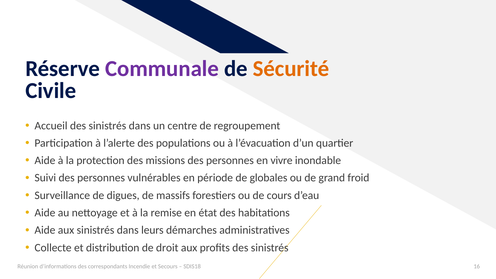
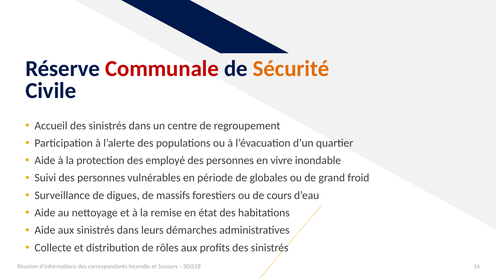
Communale colour: purple -> red
missions: missions -> employé
droit: droit -> rôles
